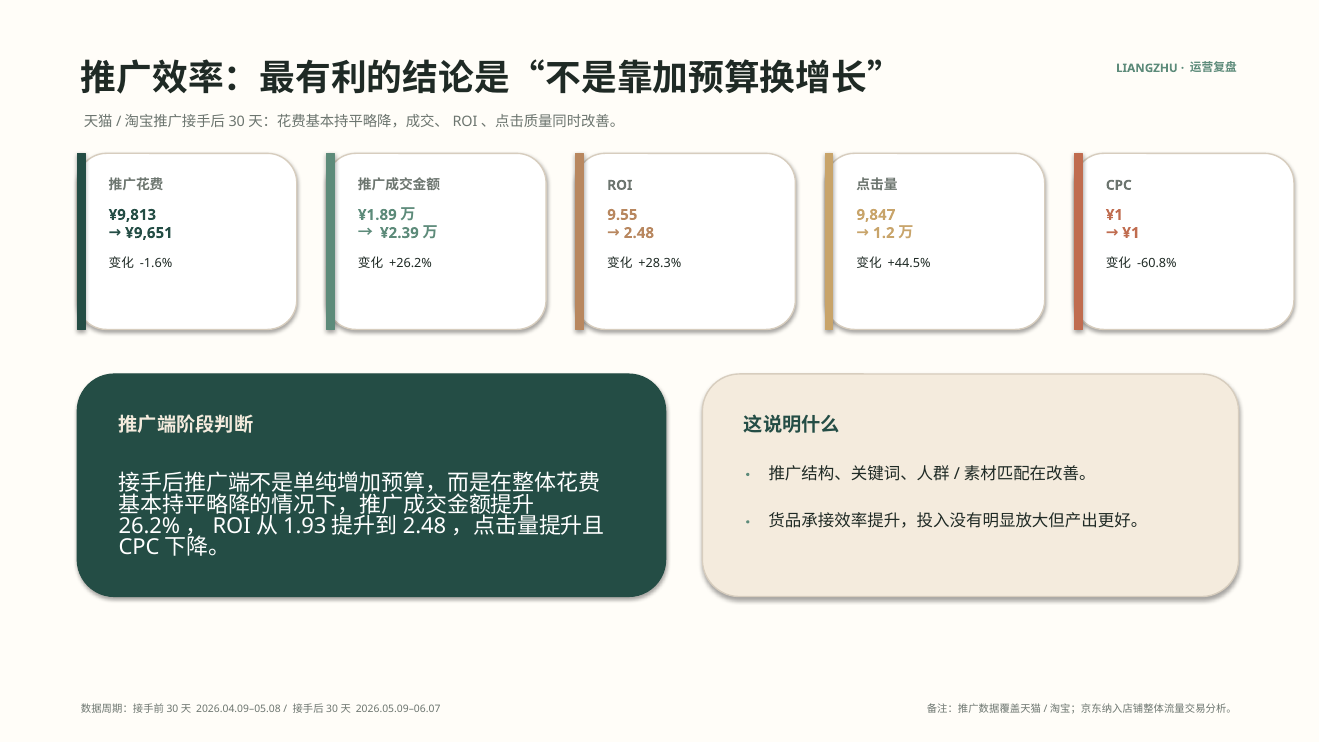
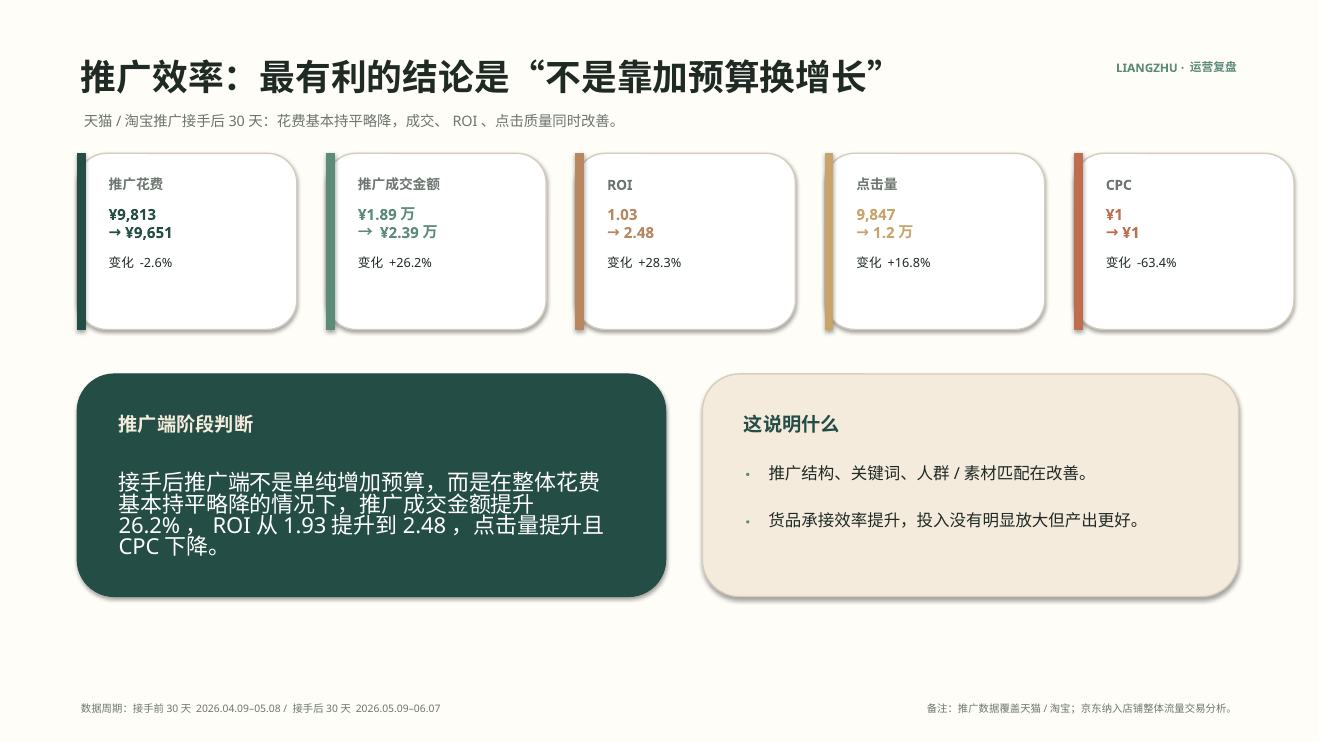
9.55: 9.55 -> 1.03
-1.6%: -1.6% -> -2.6%
+44.5%: +44.5% -> +16.8%
-60.8%: -60.8% -> -63.4%
